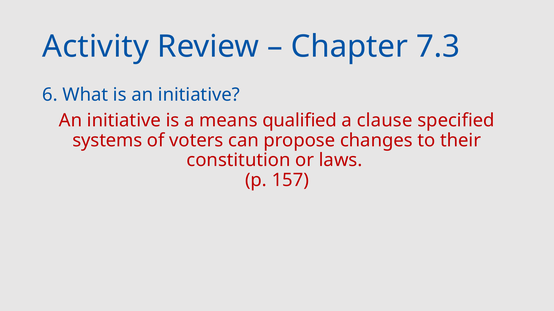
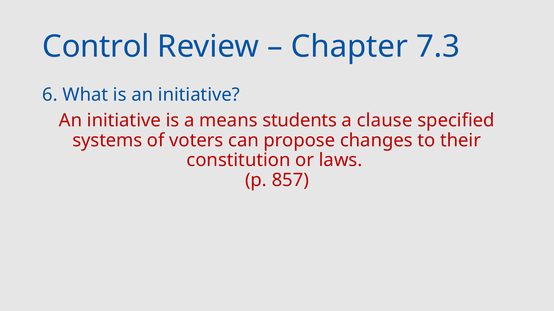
Activity: Activity -> Control
qualified: qualified -> students
157: 157 -> 857
